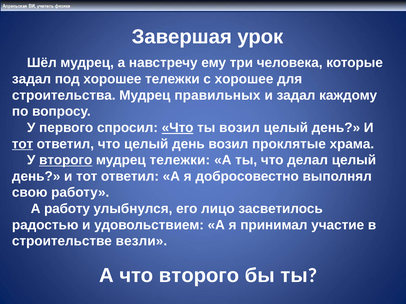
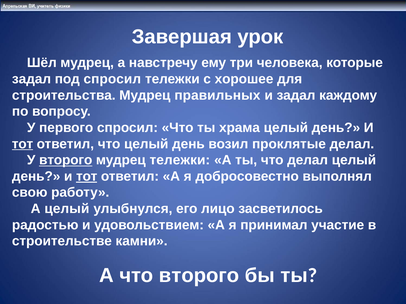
под хорошее: хорошее -> спросил
Что at (178, 128) underline: present -> none
ты возил: возил -> храма
проклятые храма: храма -> делал
тот at (87, 177) underline: none -> present
А работу: работу -> целый
везли: везли -> камни
